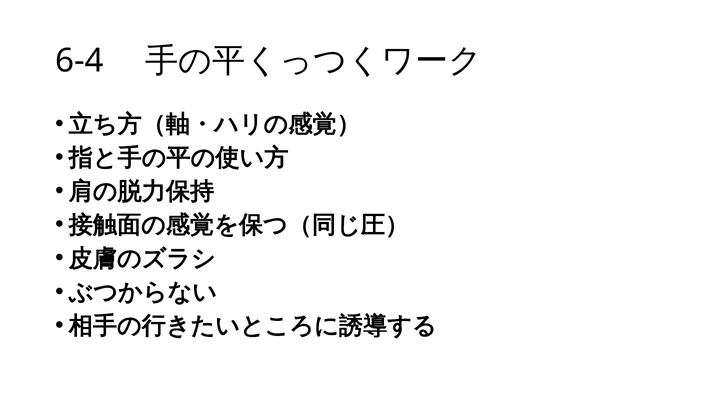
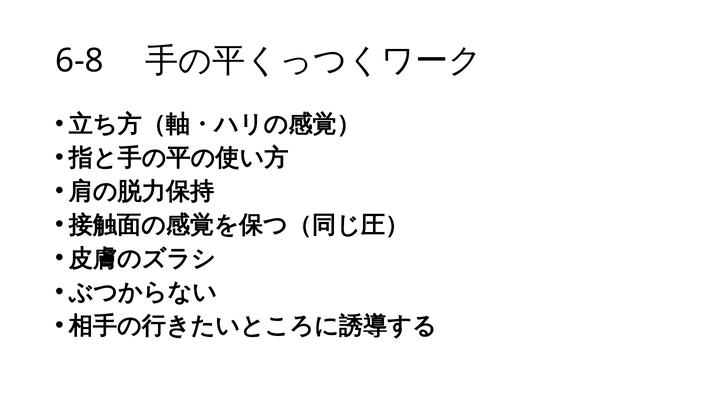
6-4: 6-4 -> 6-8
